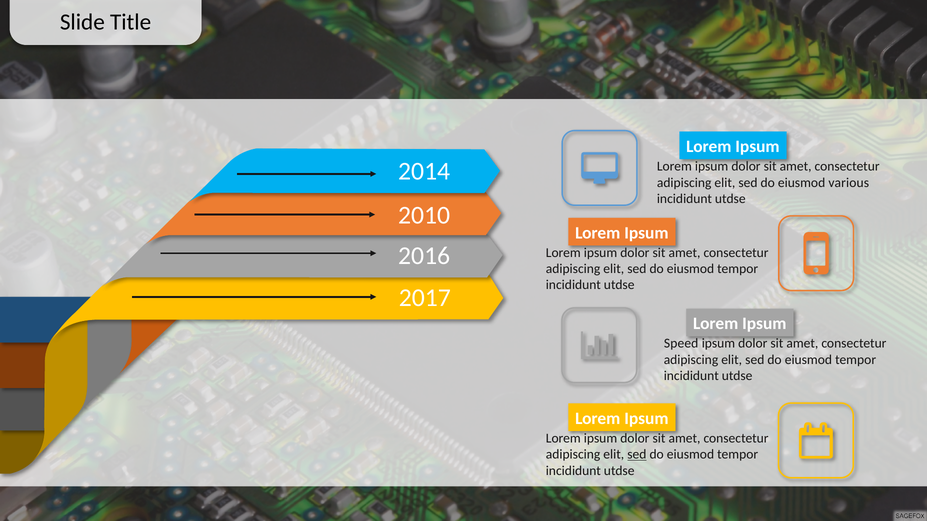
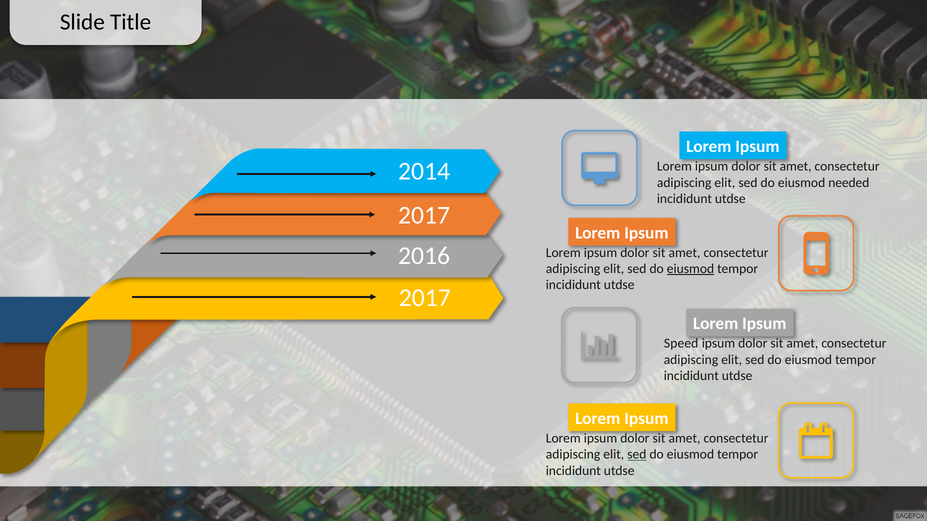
various: various -> needed
2010 at (424, 215): 2010 -> 2017
eiusmod at (690, 269) underline: none -> present
